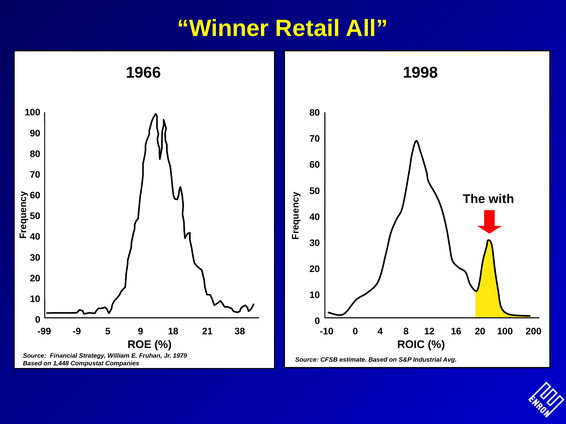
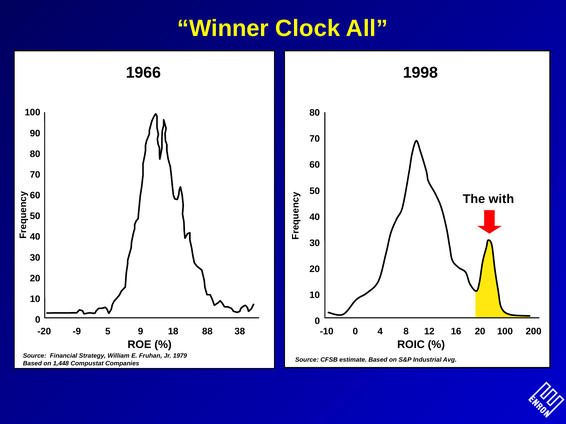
Retail: Retail -> Clock
-99: -99 -> -20
21: 21 -> 88
